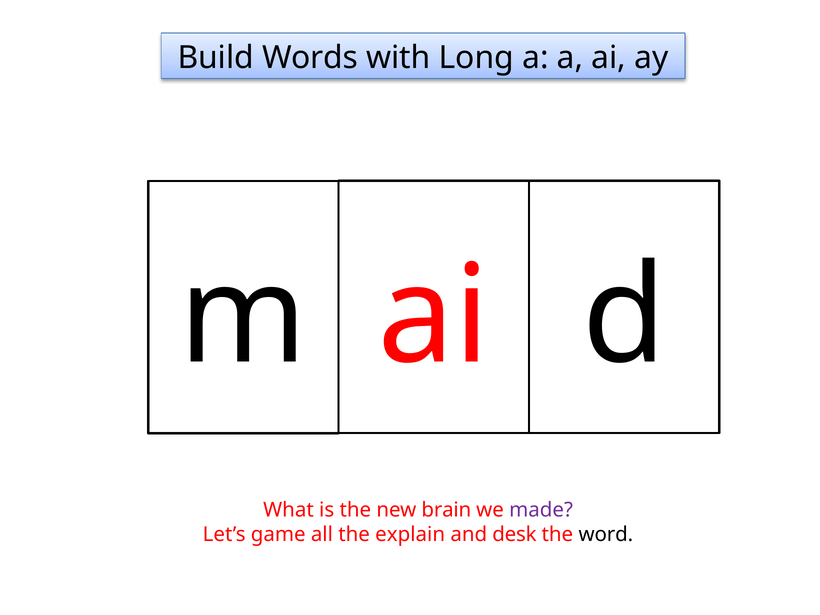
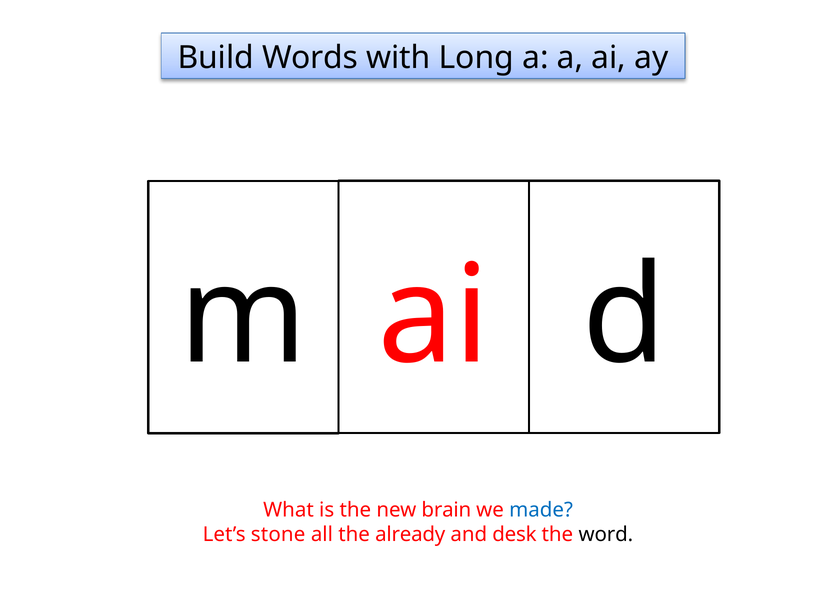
made colour: purple -> blue
game: game -> stone
explain: explain -> already
